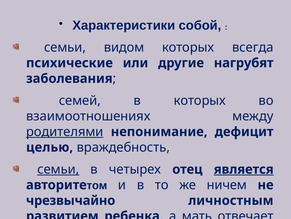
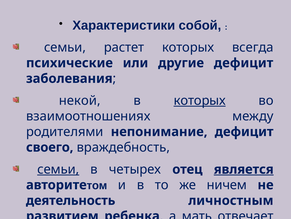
видом: видом -> растет
другие нагрубят: нагрубят -> дефицит
семей: семей -> некой
которых at (200, 100) underline: none -> present
родителями underline: present -> none
целью: целью -> своего
чрезвычайно: чрезвычайно -> деятельность
